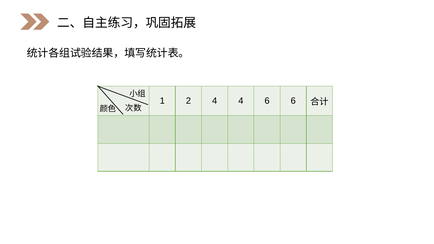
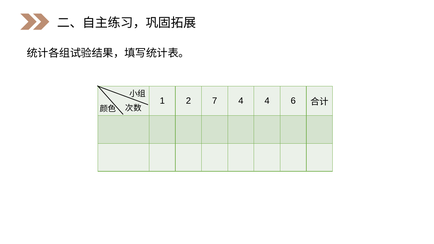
2 4: 4 -> 7
4 6: 6 -> 4
